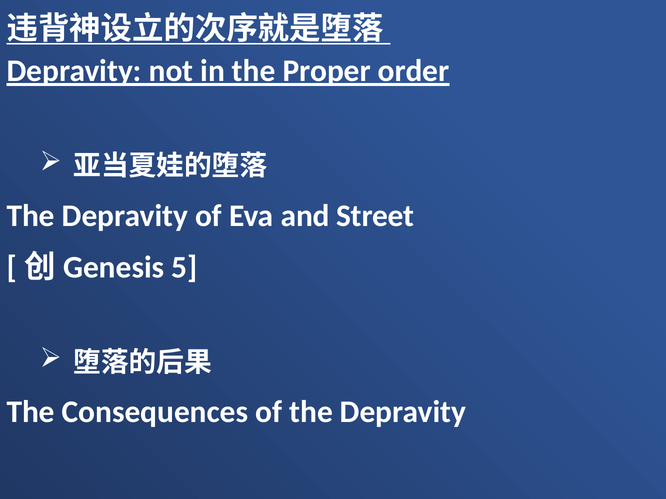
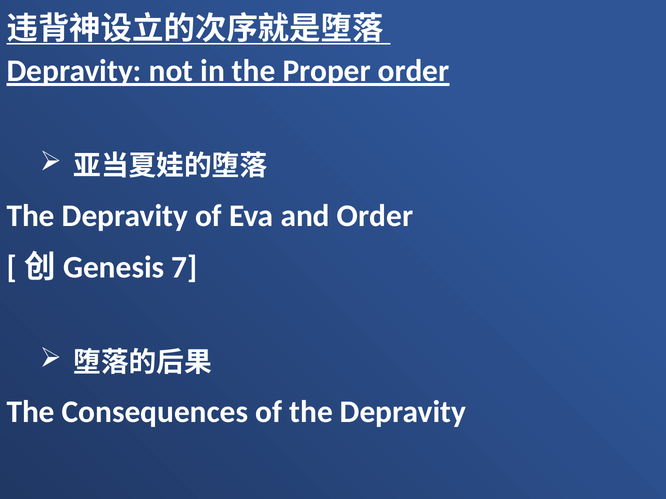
and Street: Street -> Order
5: 5 -> 7
